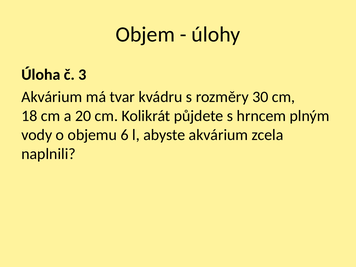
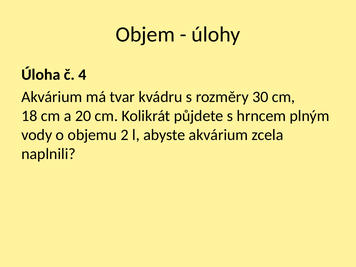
3: 3 -> 4
6: 6 -> 2
